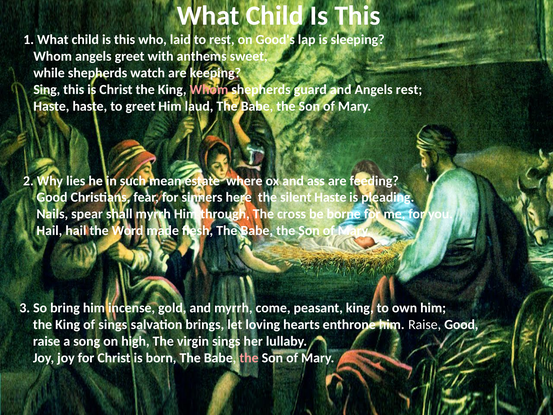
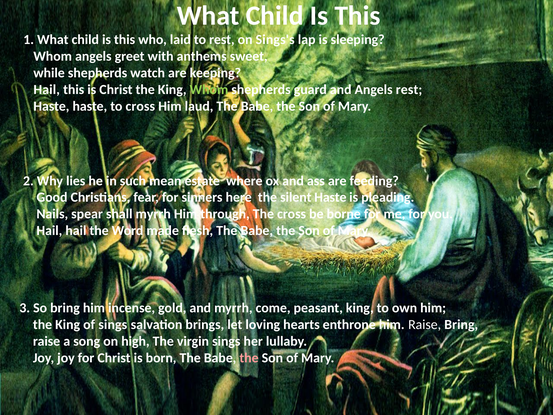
Good's: Good's -> Sings's
Sing at (47, 89): Sing -> Hail
Whom at (209, 89) colour: pink -> light green
to greet: greet -> cross
Raise Good: Good -> Bring
